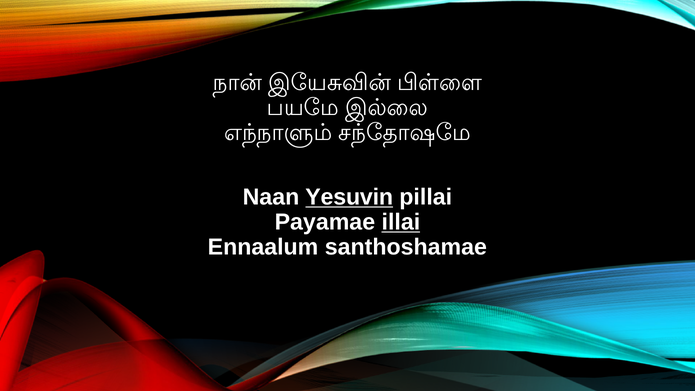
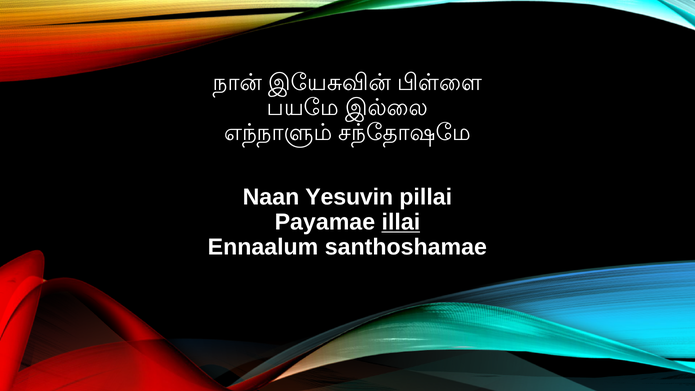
Yesuvin underline: present -> none
